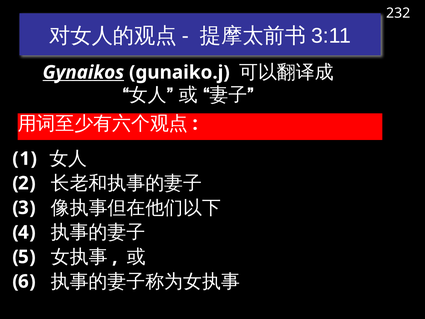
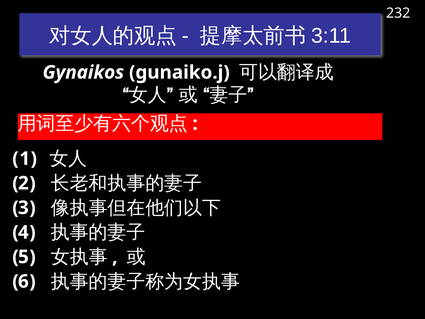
Gynaikos underline: present -> none
